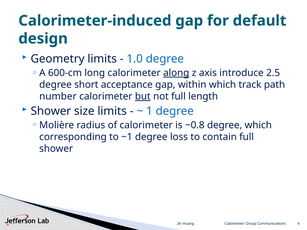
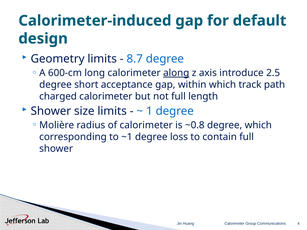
1.0: 1.0 -> 8.7
number: number -> charged
but underline: present -> none
